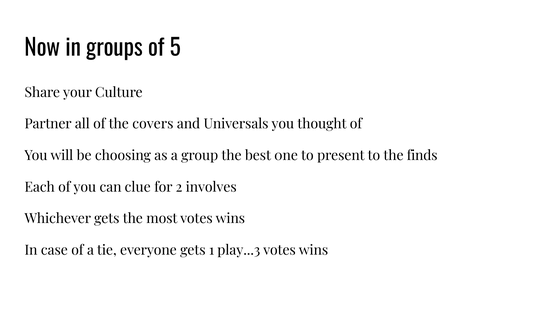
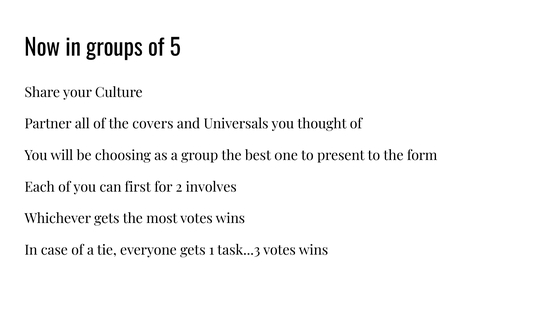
finds: finds -> form
clue: clue -> first
play...3: play...3 -> task...3
